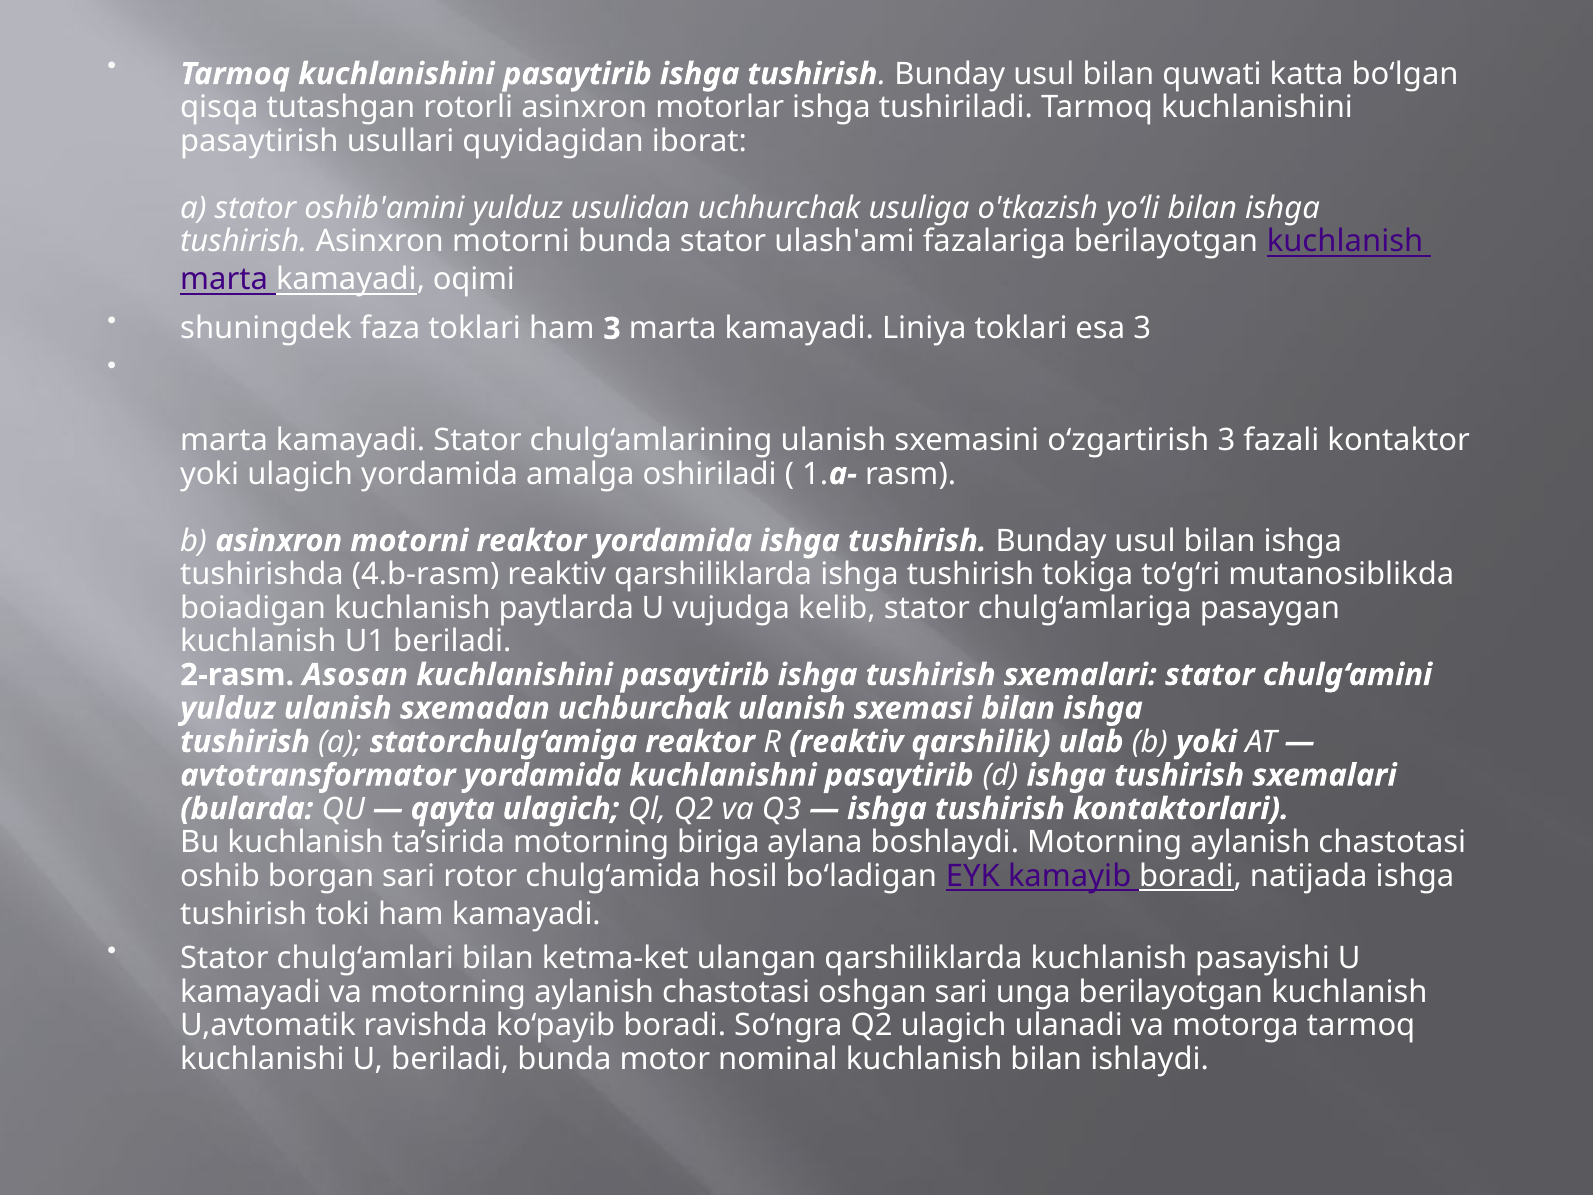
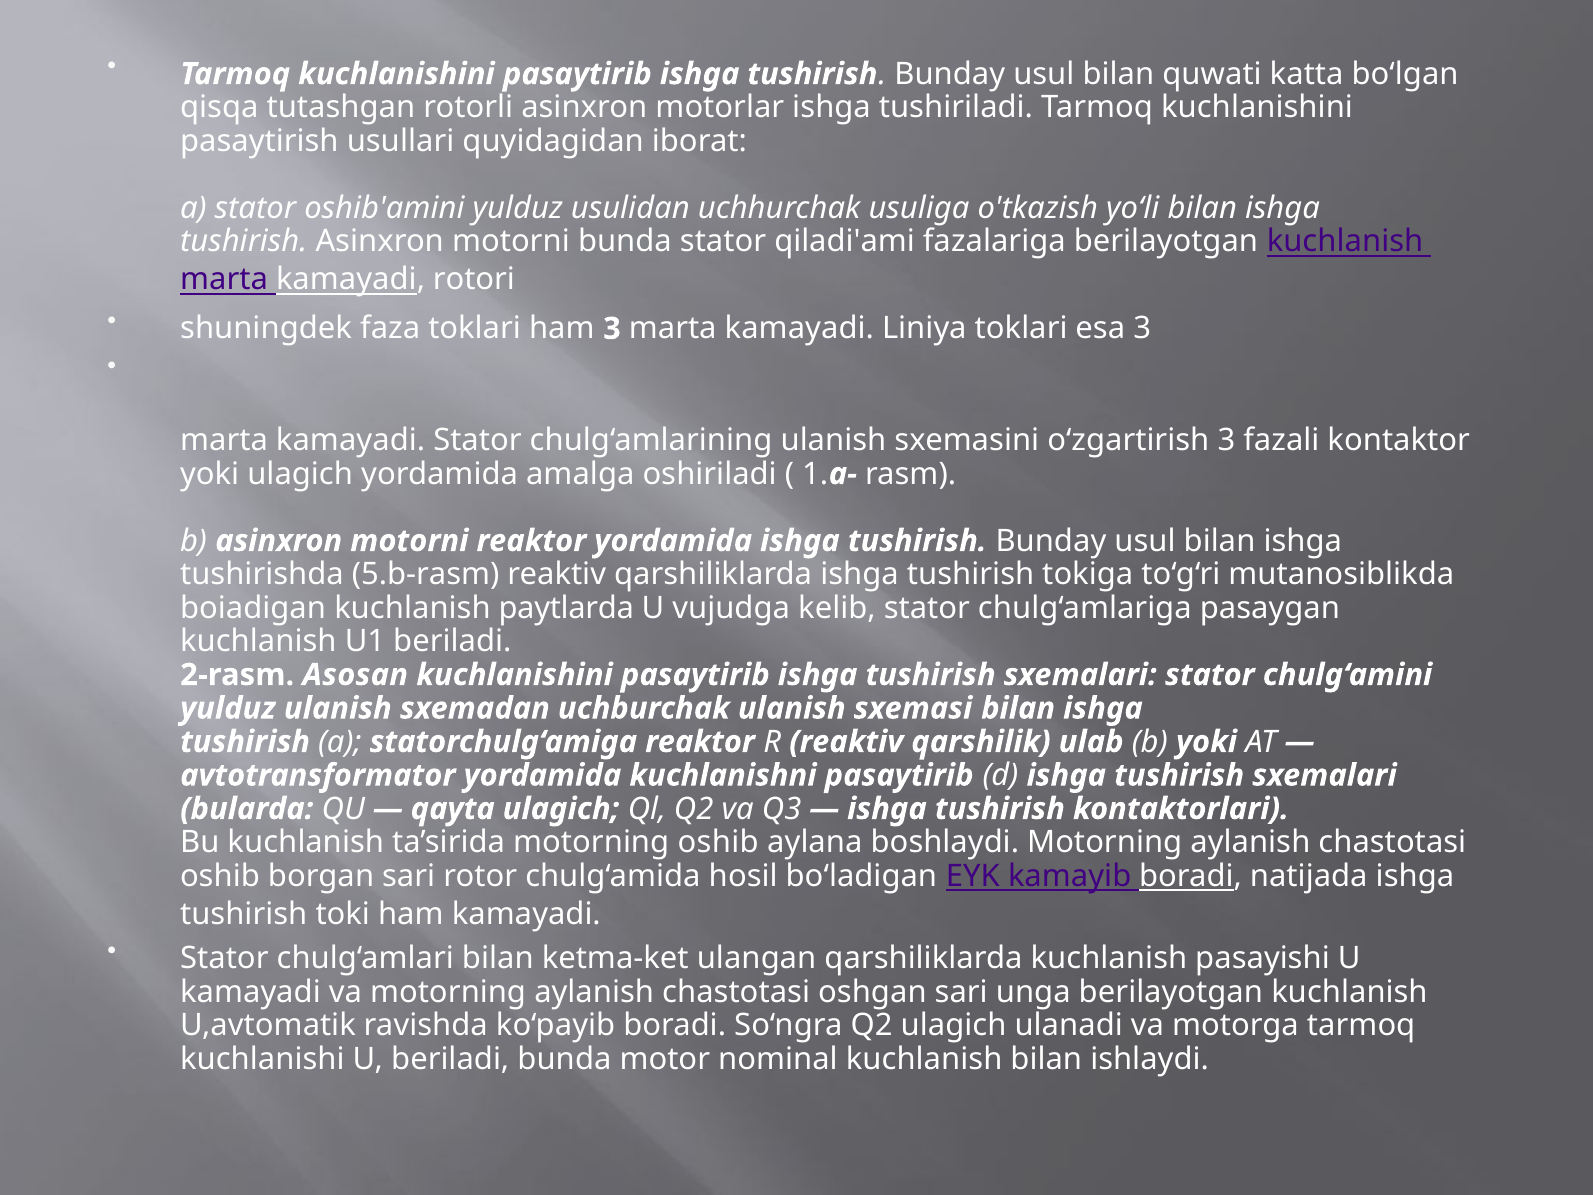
ulash'ami: ulash'ami -> qiladi'ami
oqimi: oqimi -> rotori
4.b-rasm: 4.b-rasm -> 5.b-rasm
motorning biriga: biriga -> oshib
